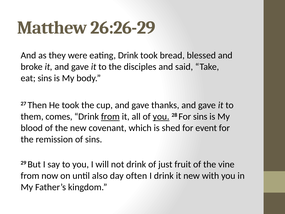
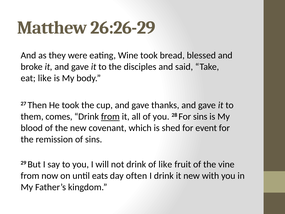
eating Drink: Drink -> Wine
eat sins: sins -> like
you at (161, 116) underline: present -> none
of just: just -> like
also: also -> eats
